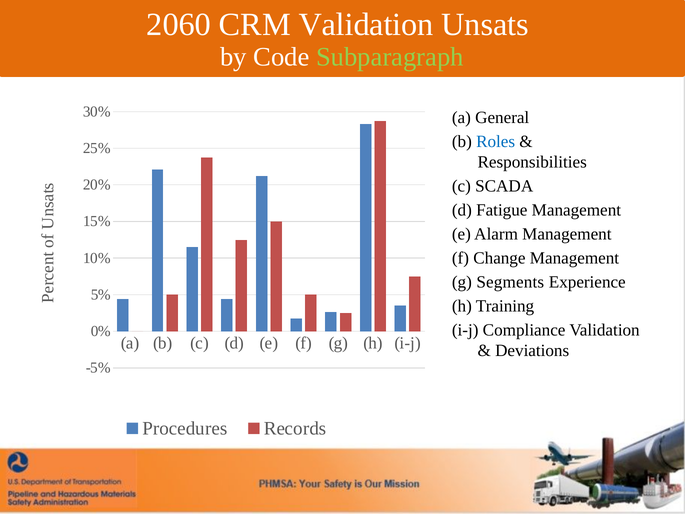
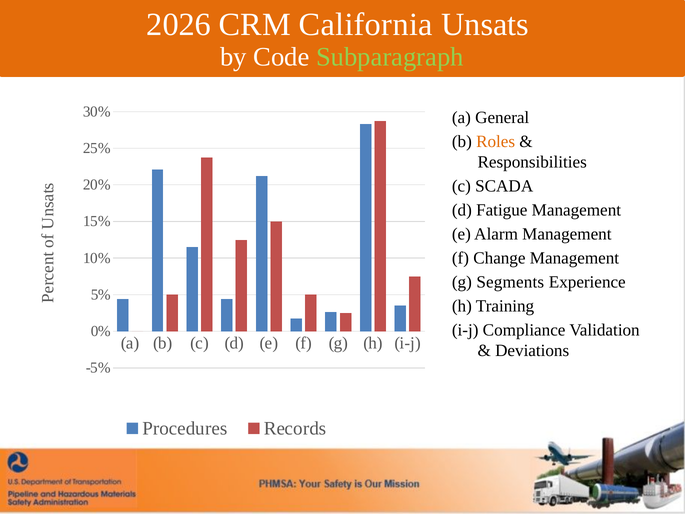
2060: 2060 -> 2026
CRM Validation: Validation -> California
Roles colour: blue -> orange
